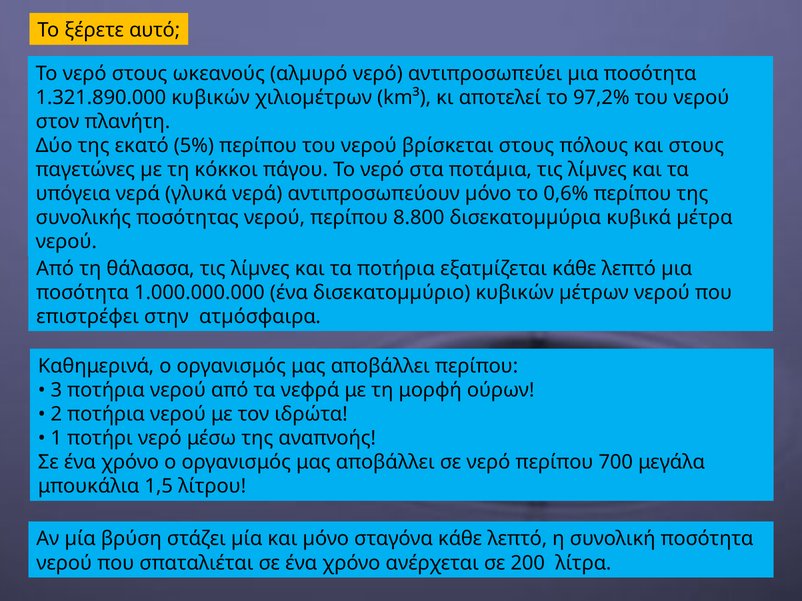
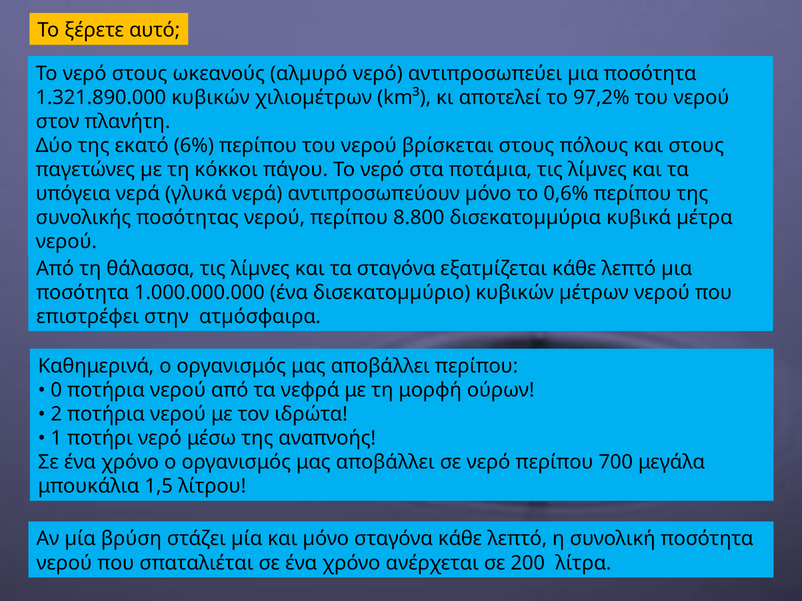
5%: 5% -> 6%
τα ποτήρια: ποτήρια -> σταγόνα
3: 3 -> 0
